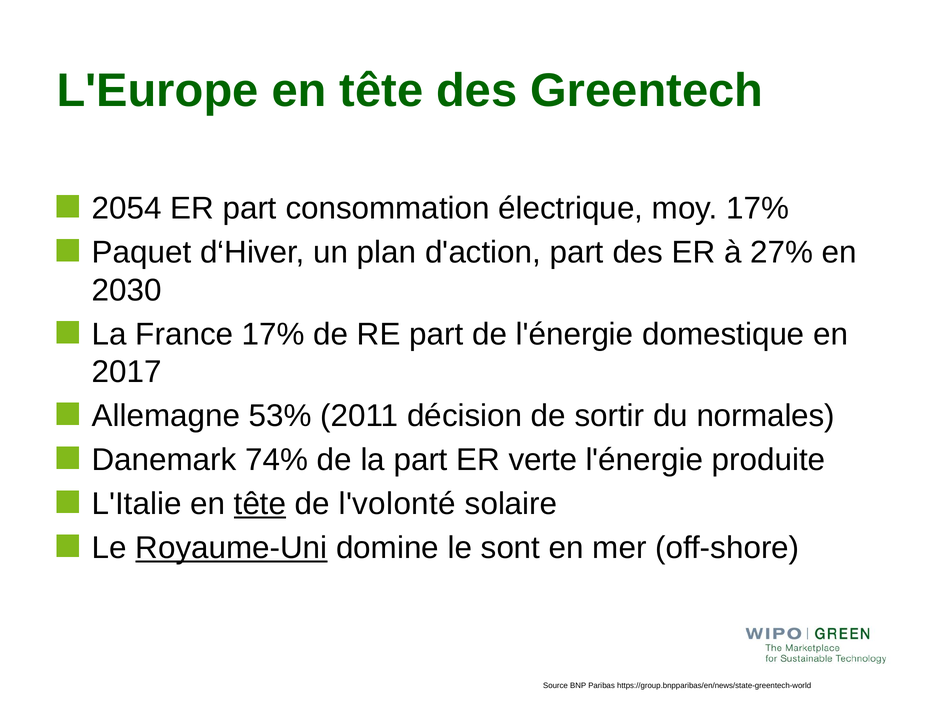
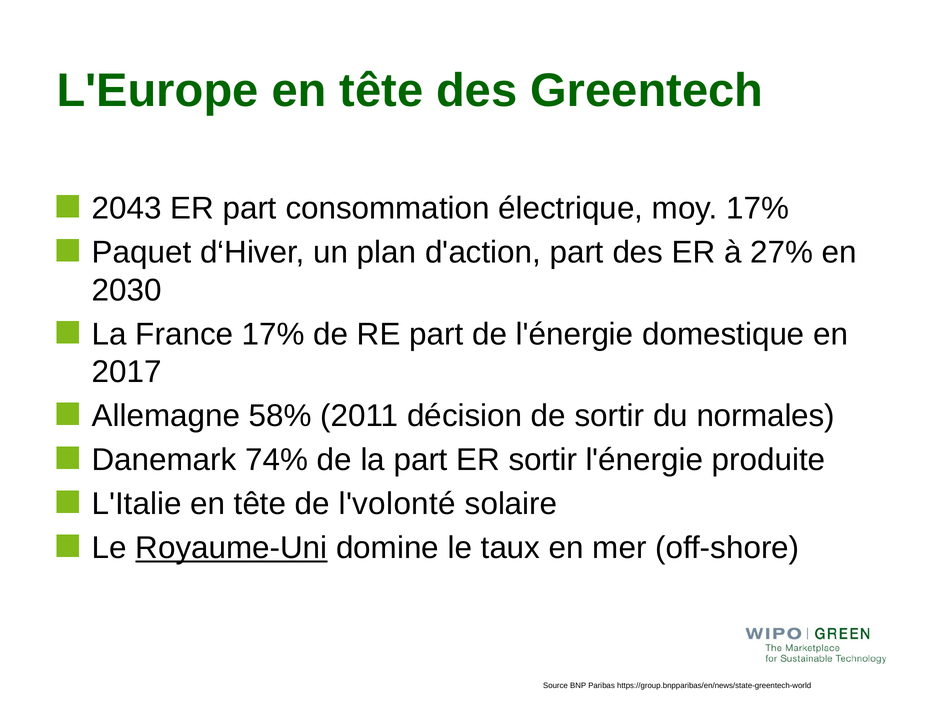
2054: 2054 -> 2043
53%: 53% -> 58%
ER verte: verte -> sortir
tête at (260, 504) underline: present -> none
sont: sont -> taux
